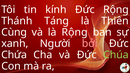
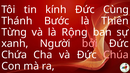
Đức Rộng: Rộng -> Cùng
Táng: Táng -> Bước
Cùng: Cùng -> Từng
Chúa colour: light green -> pink
